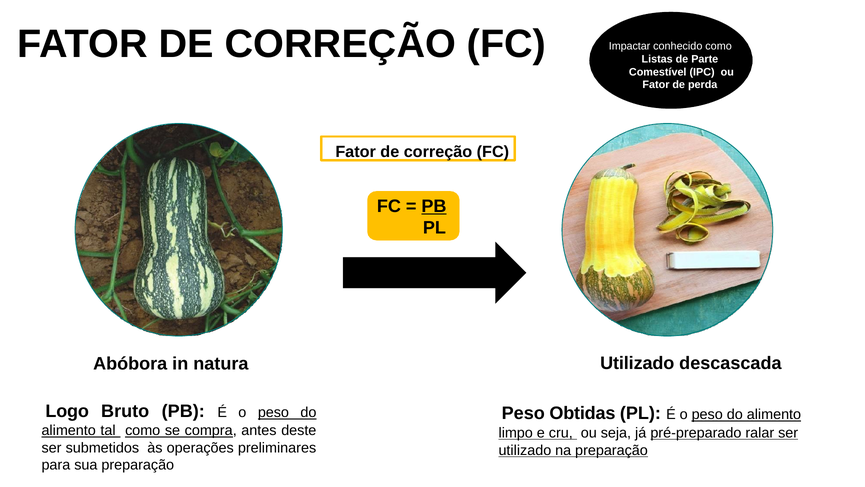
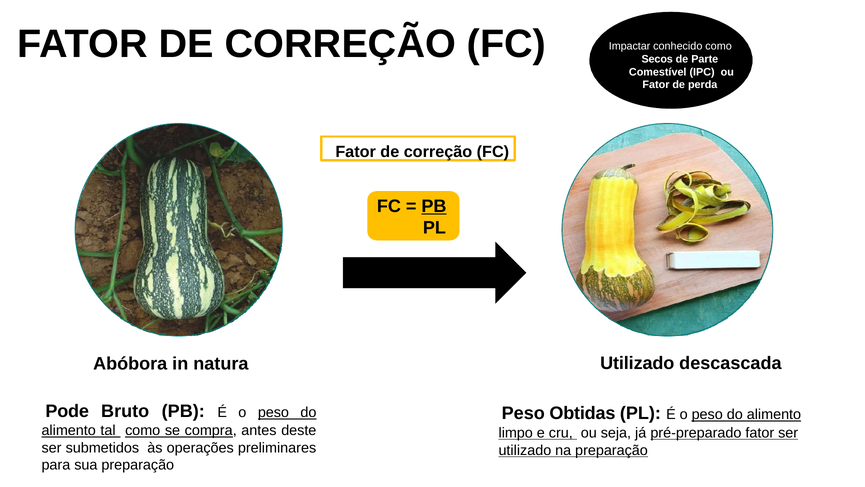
Listas: Listas -> Secos
Logo: Logo -> Pode
pré-preparado ralar: ralar -> fator
